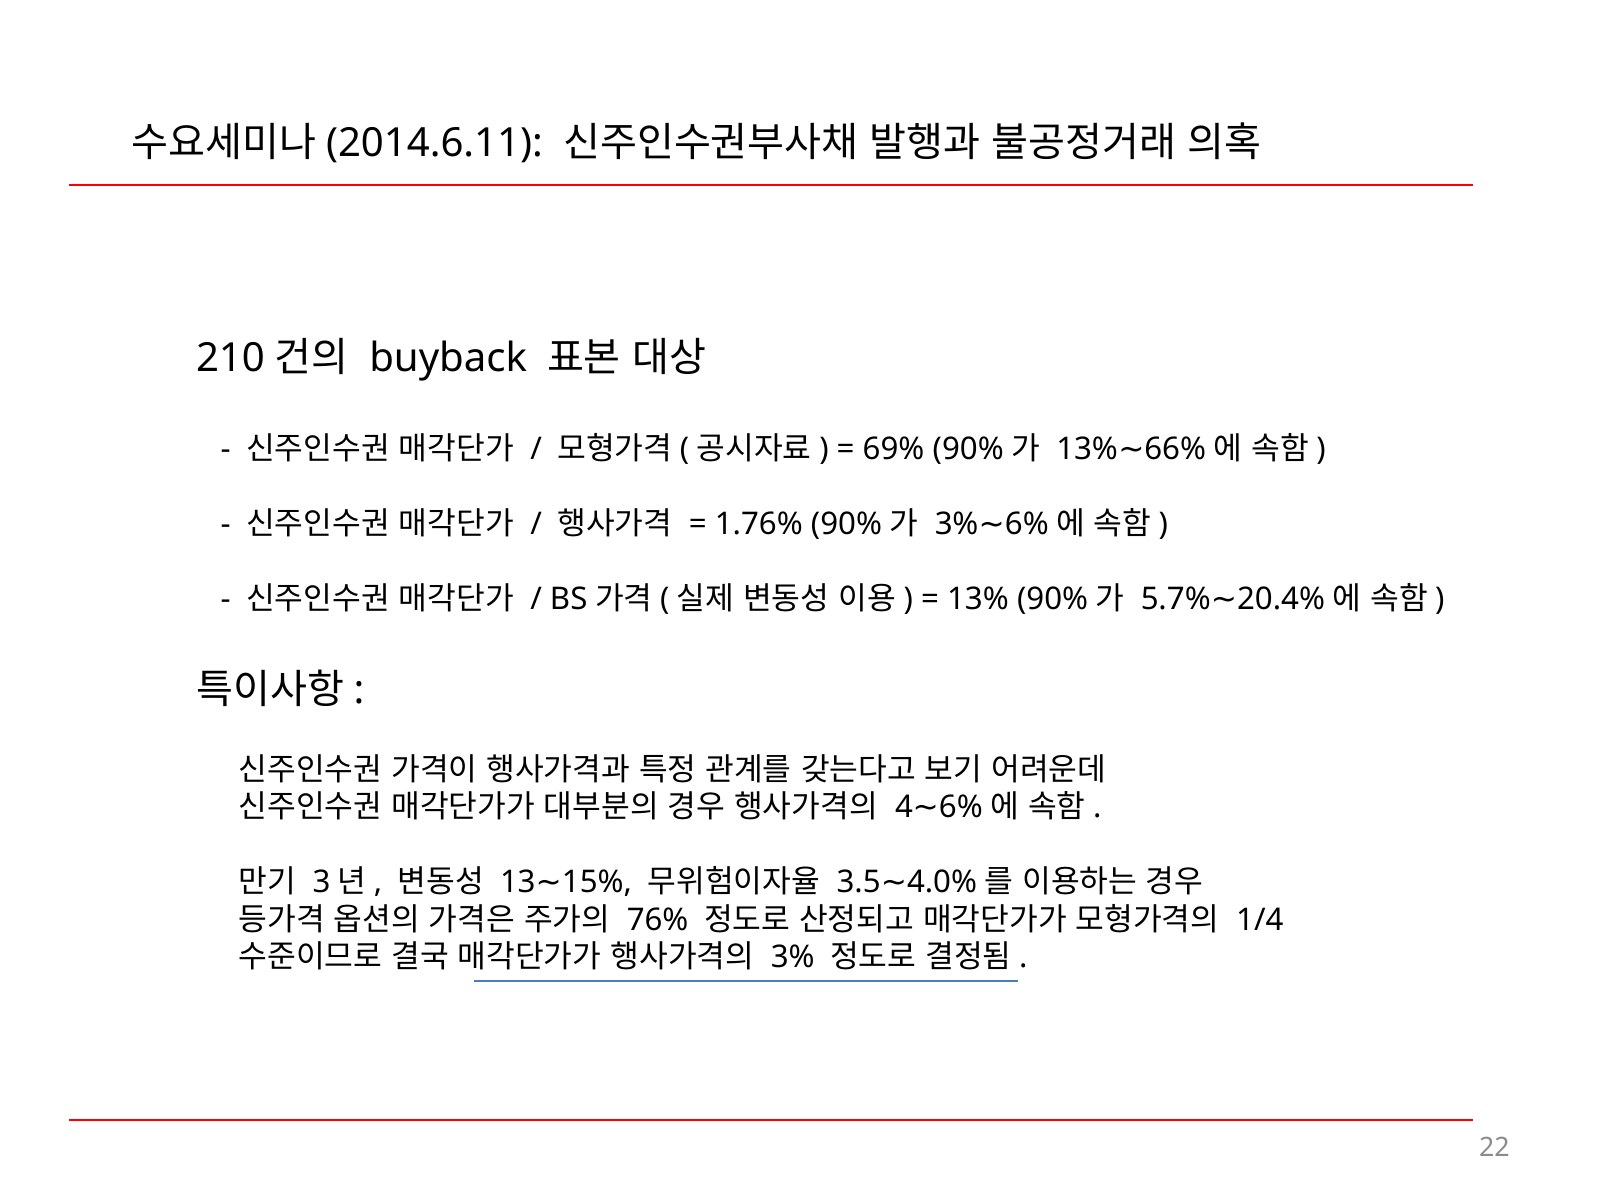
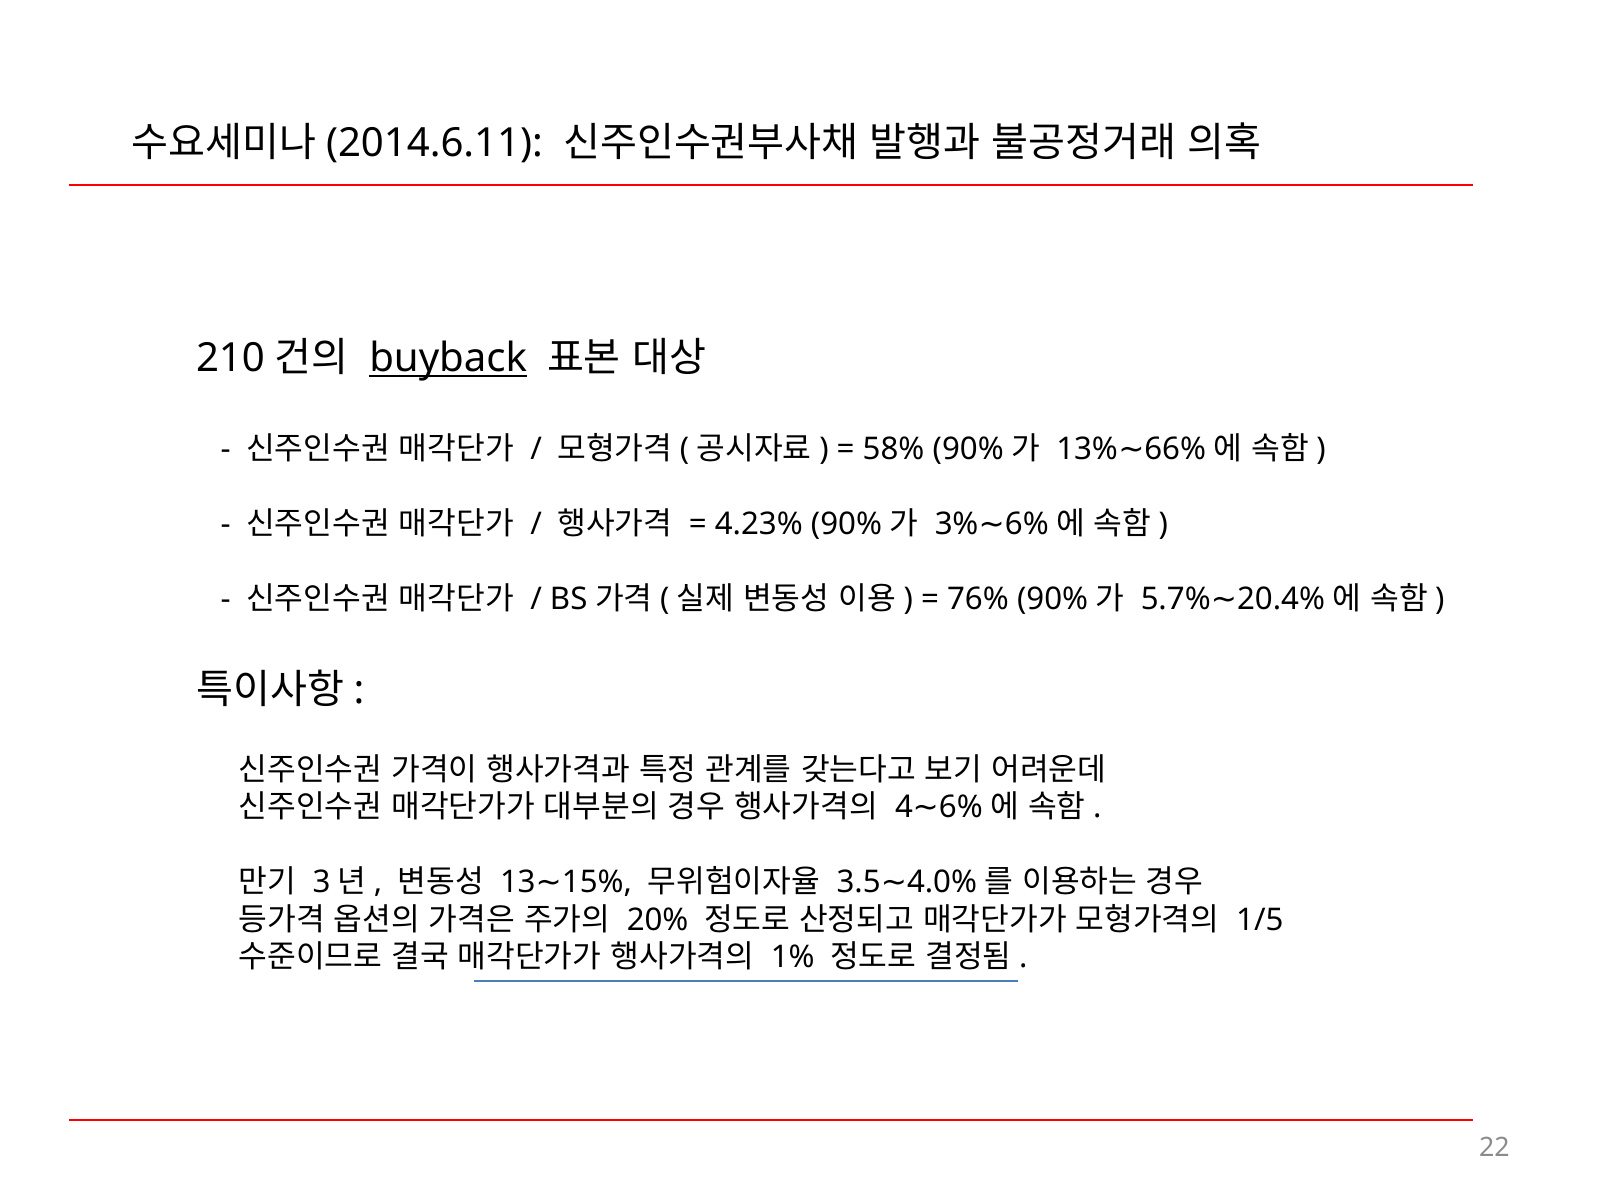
buyback underline: none -> present
69%: 69% -> 58%
1.76%: 1.76% -> 4.23%
13% at (978, 599): 13% -> 76%
76%: 76% -> 20%
1/4: 1/4 -> 1/5
3% at (793, 958): 3% -> 1%
